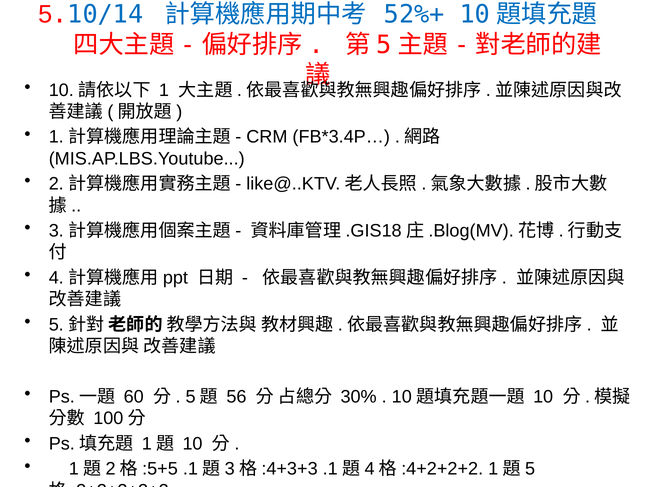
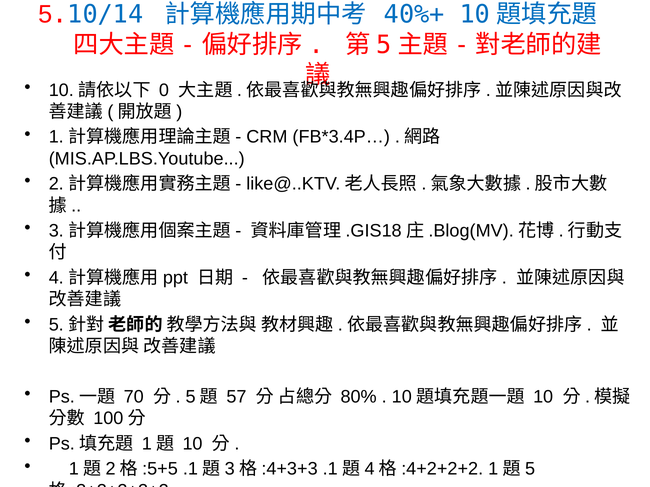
52%+: 52%+ -> 40%+
1: 1 -> 0
60: 60 -> 70
56: 56 -> 57
30%: 30% -> 80%
